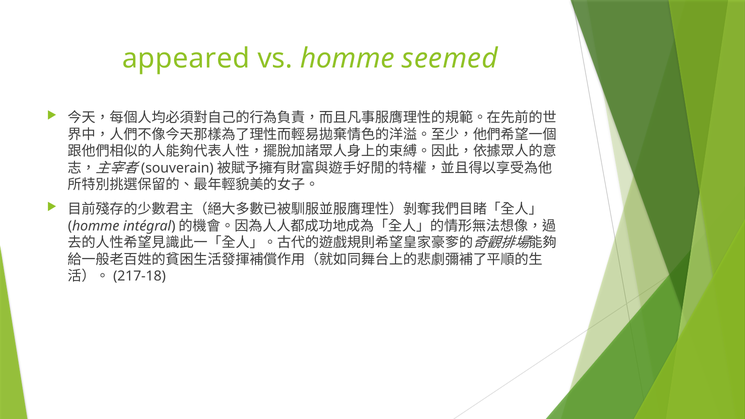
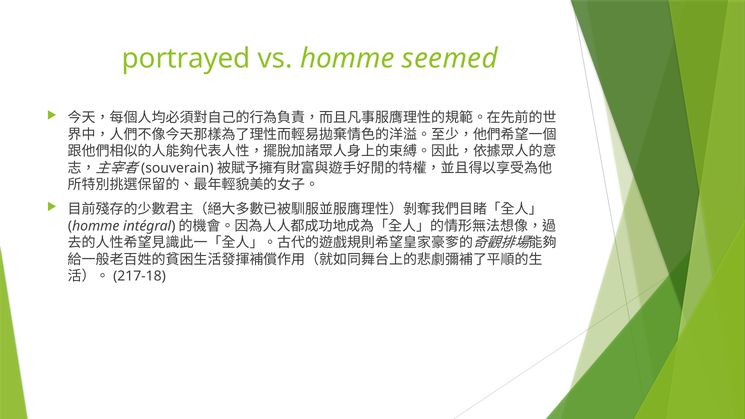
appeared: appeared -> portrayed
